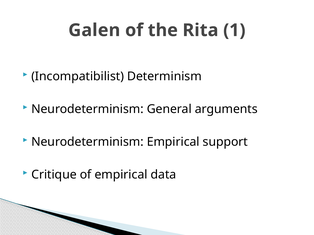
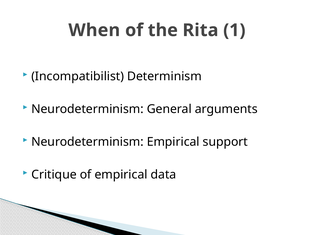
Galen: Galen -> When
